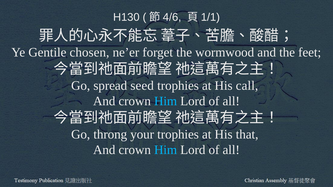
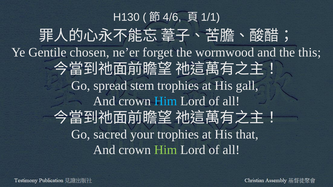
feet: feet -> this
seed: seed -> stem
call: call -> gall
throng: throng -> sacred
Him at (166, 150) colour: light blue -> light green
